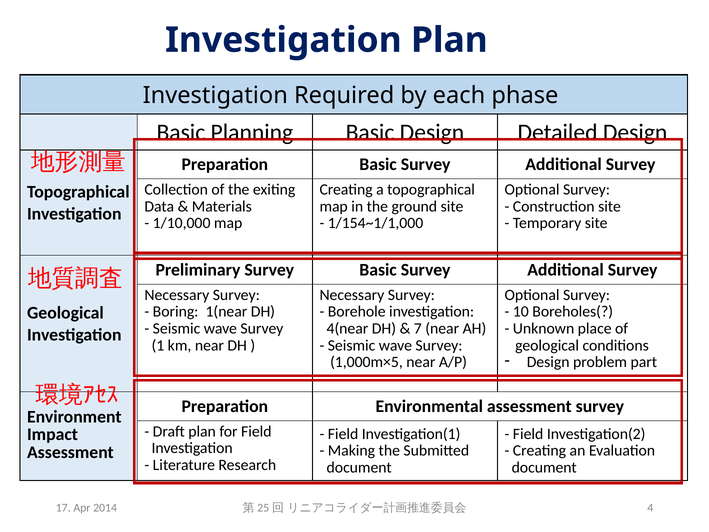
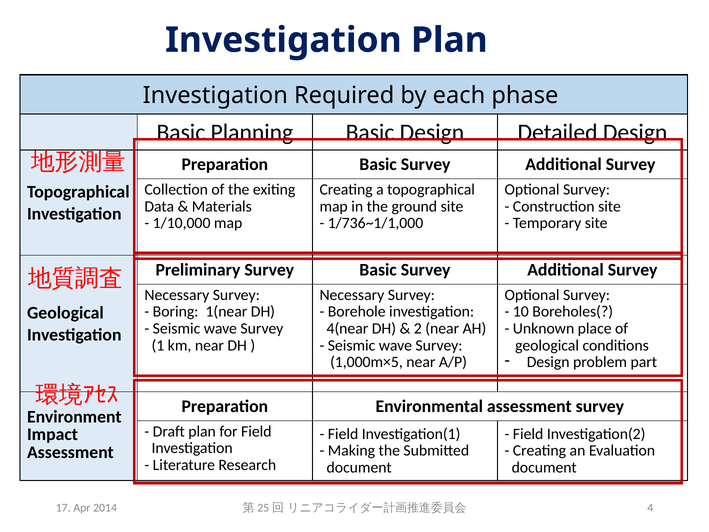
1/154~1/1,000: 1/154~1/1,000 -> 1/736~1/1,000
7: 7 -> 2
